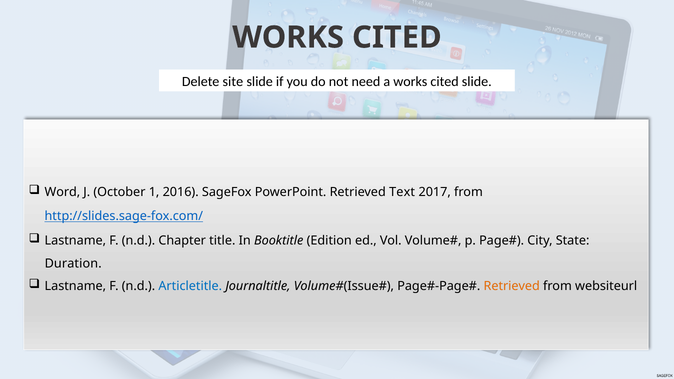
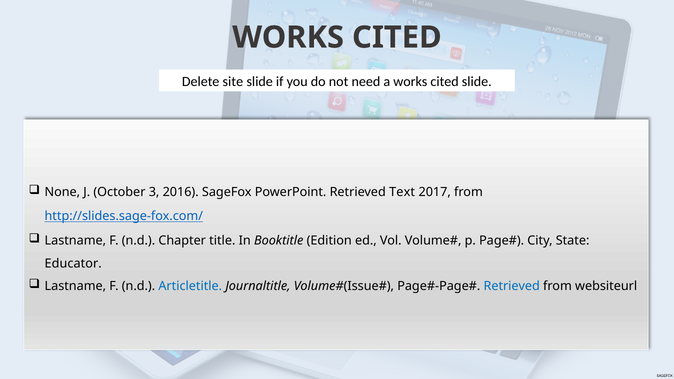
Word: Word -> None
1: 1 -> 3
Duration: Duration -> Educator
Retrieved at (512, 286) colour: orange -> blue
